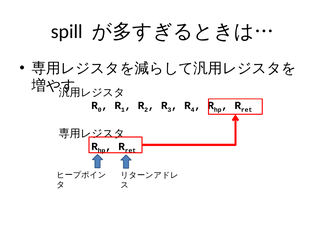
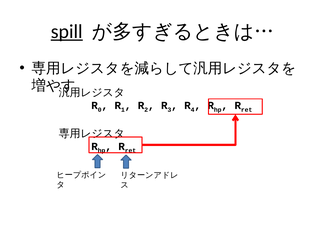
spill underline: none -> present
